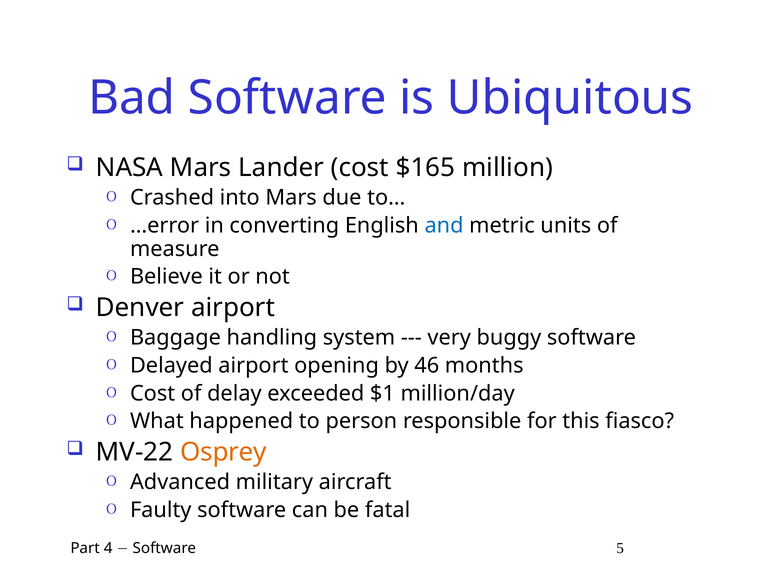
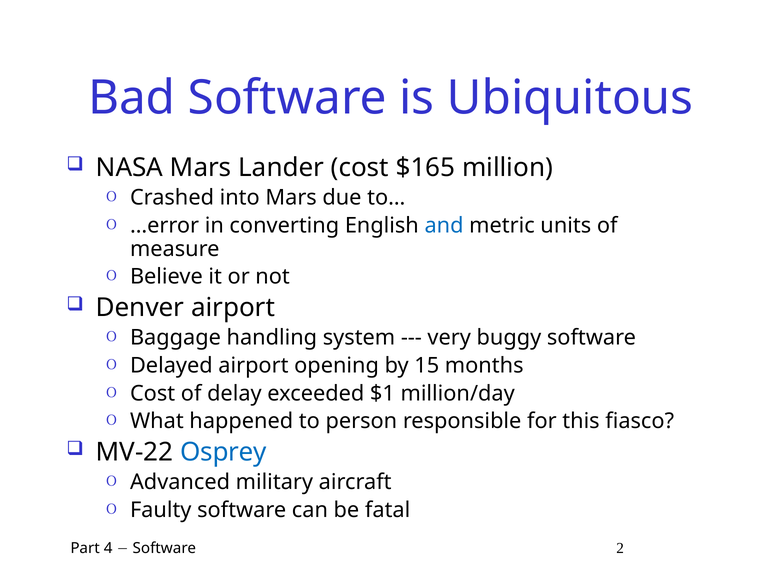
46: 46 -> 15
Osprey colour: orange -> blue
5: 5 -> 2
